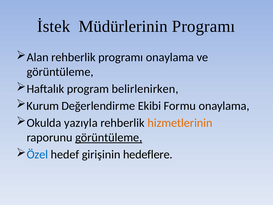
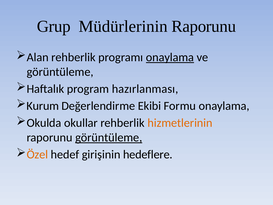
İstek: İstek -> Grup
Müdürlerinin Programı: Programı -> Raporunu
onaylama at (170, 57) underline: none -> present
belirlenirken: belirlenirken -> hazırlanması
yazıyla: yazıyla -> okullar
Özel colour: blue -> orange
